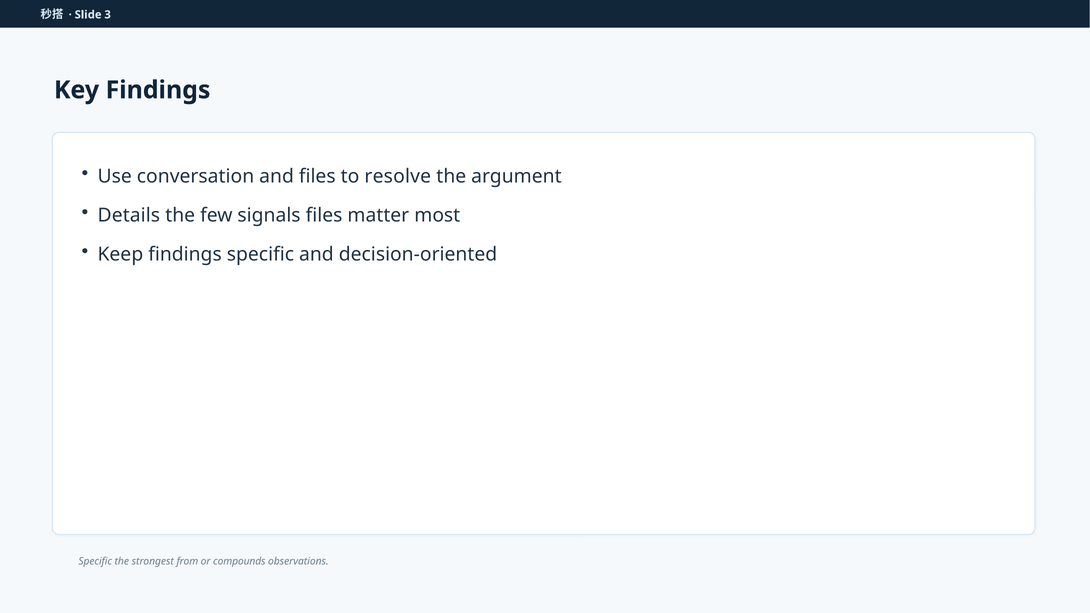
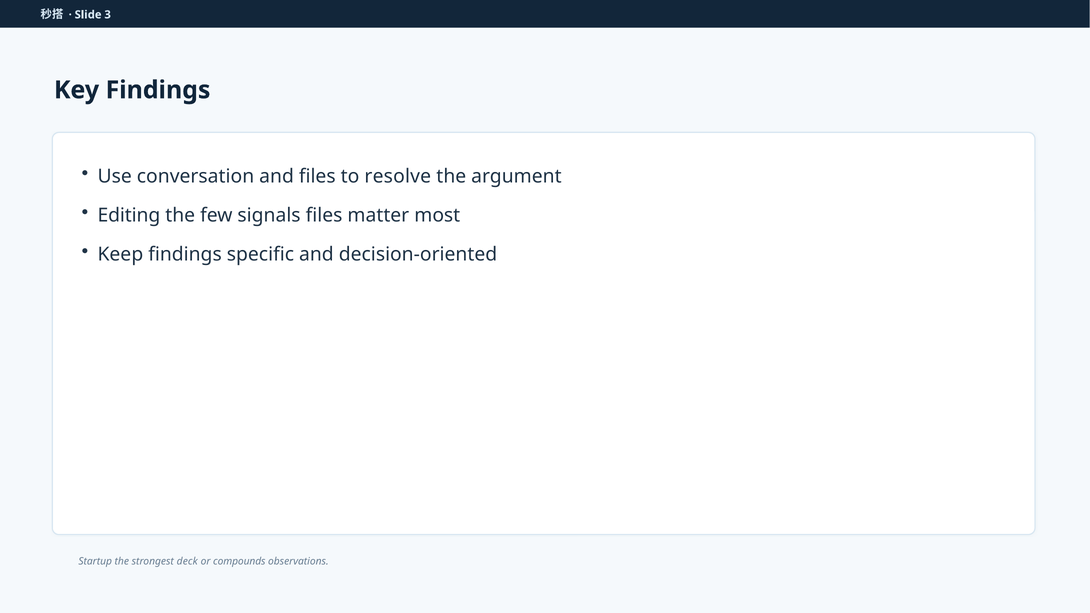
Details: Details -> Editing
Specific at (95, 561): Specific -> Startup
from: from -> deck
